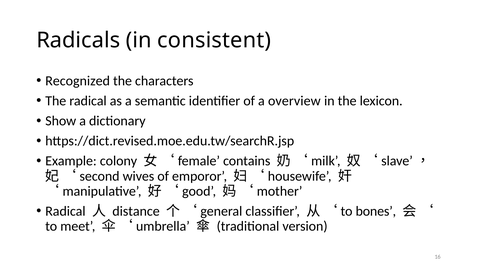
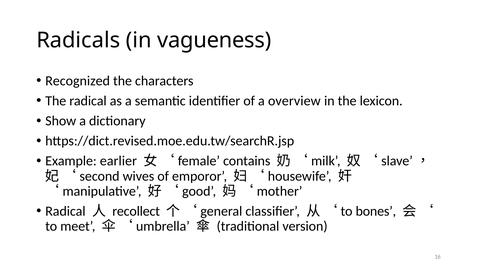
consistent: consistent -> vagueness
colony: colony -> earlier
distance: distance -> recollect
